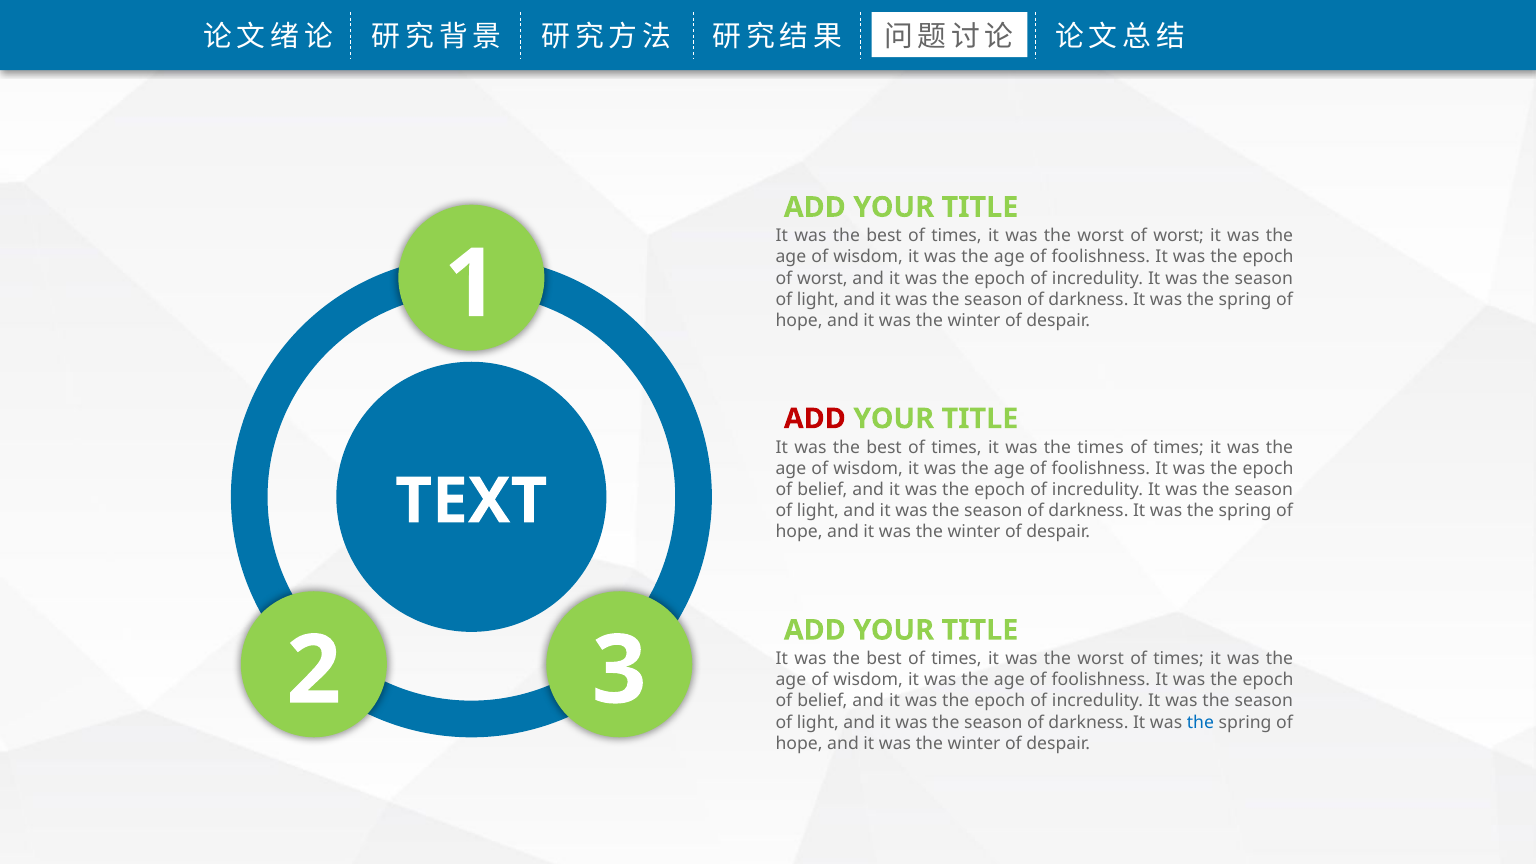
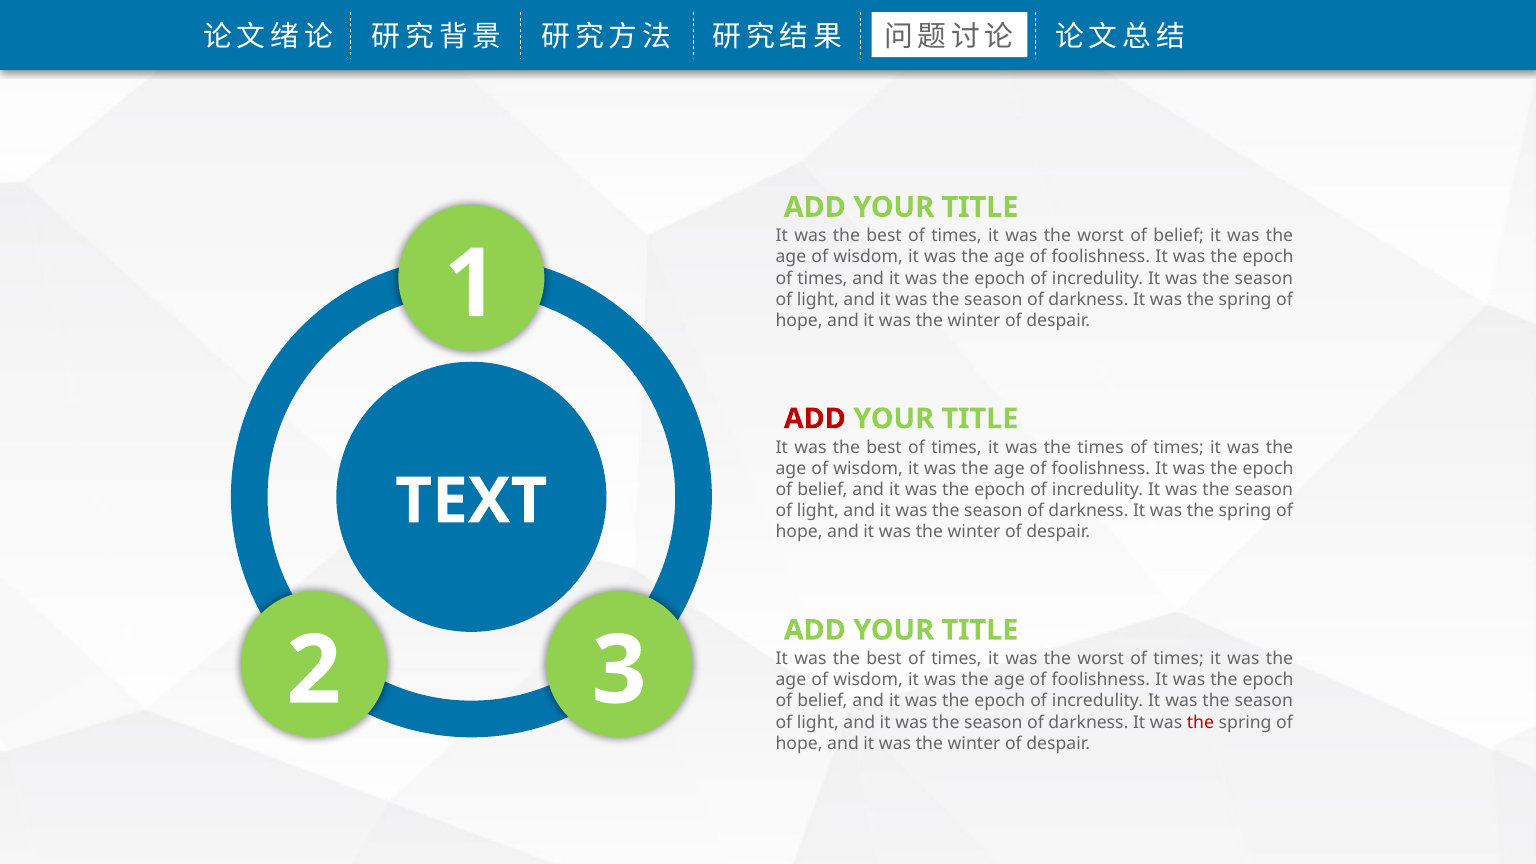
worst of worst: worst -> belief
worst at (822, 278): worst -> times
the at (1200, 722) colour: blue -> red
